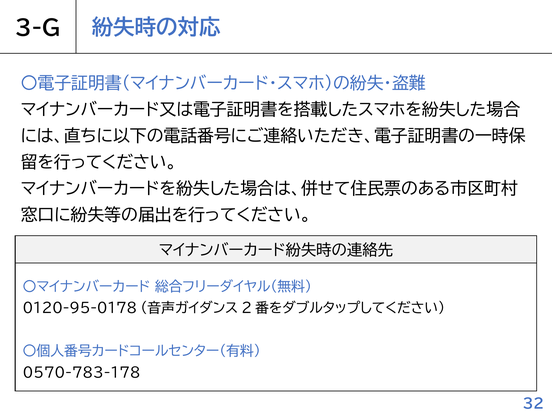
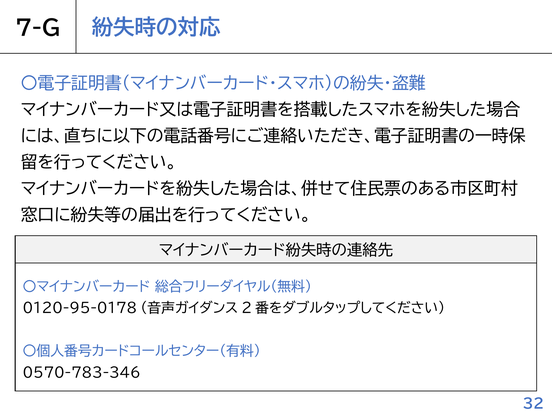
3-G: 3-G -> 7-G
0570-783-178: 0570-783-178 -> 0570-783-346
